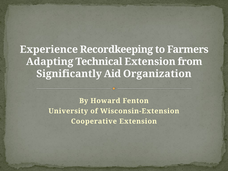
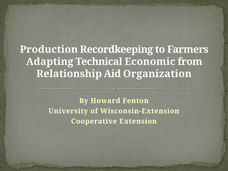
Experience: Experience -> Production
Technical Extension: Extension -> Economic
Significantly: Significantly -> Relationship
